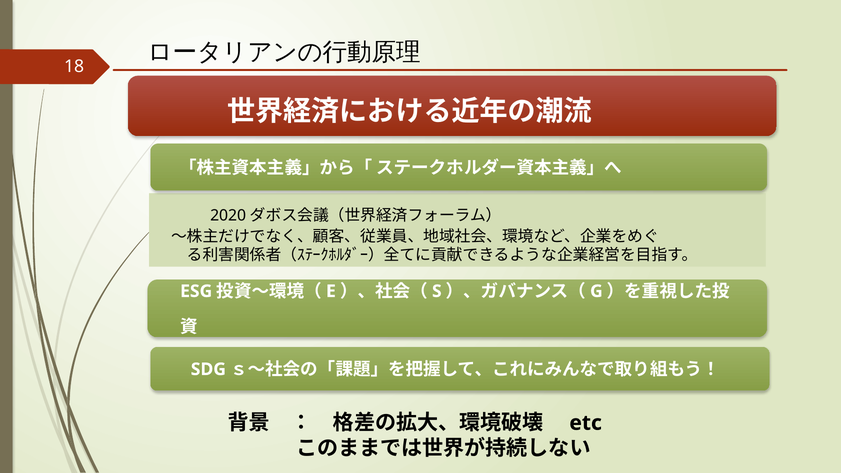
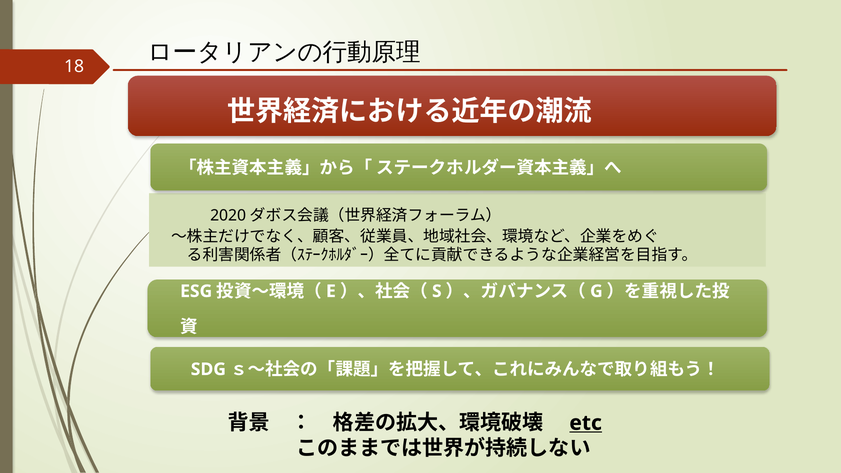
etc underline: none -> present
